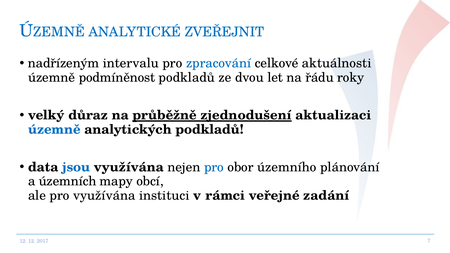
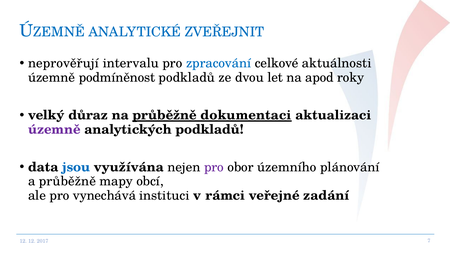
nadřízeným: nadřízeným -> neprověřují
řádu: řádu -> apod
zjednodušení: zjednodušení -> dokumentaci
územně at (54, 129) colour: blue -> purple
pro at (214, 167) colour: blue -> purple
a územních: územních -> průběžně
pro využívána: využívána -> vynechává
